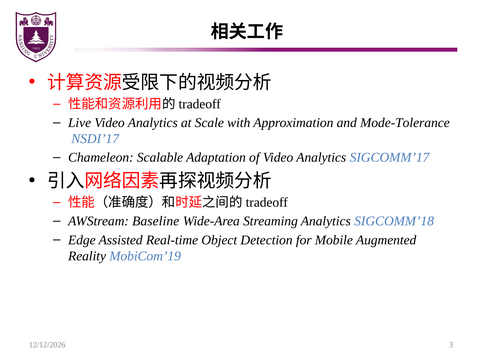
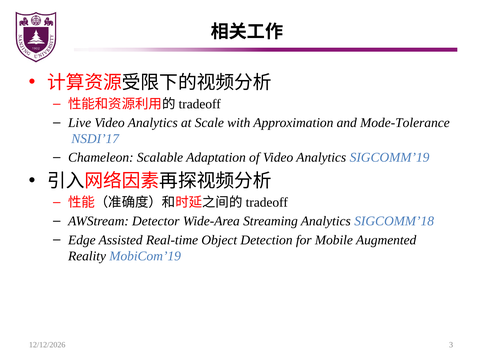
SIGCOMM’17: SIGCOMM’17 -> SIGCOMM’19
Baseline: Baseline -> Detector
